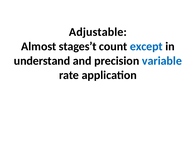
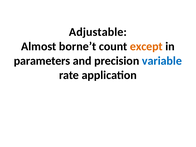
stages’t: stages’t -> borne’t
except colour: blue -> orange
understand: understand -> parameters
